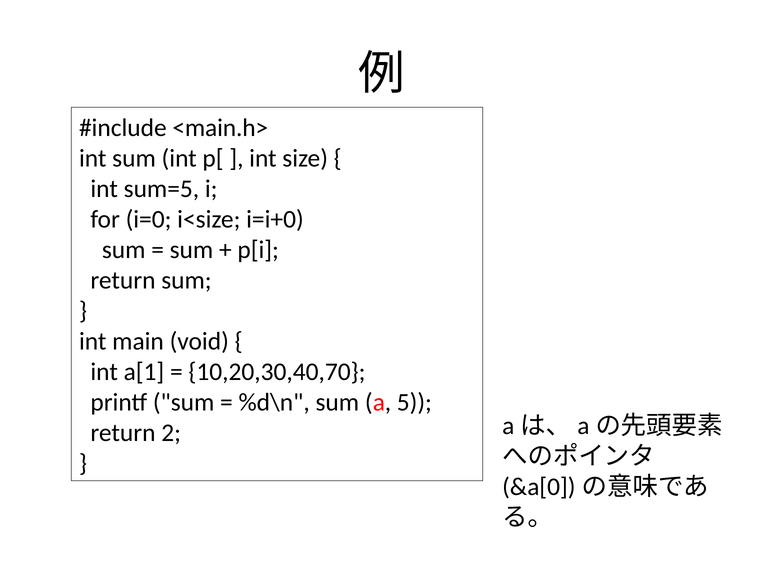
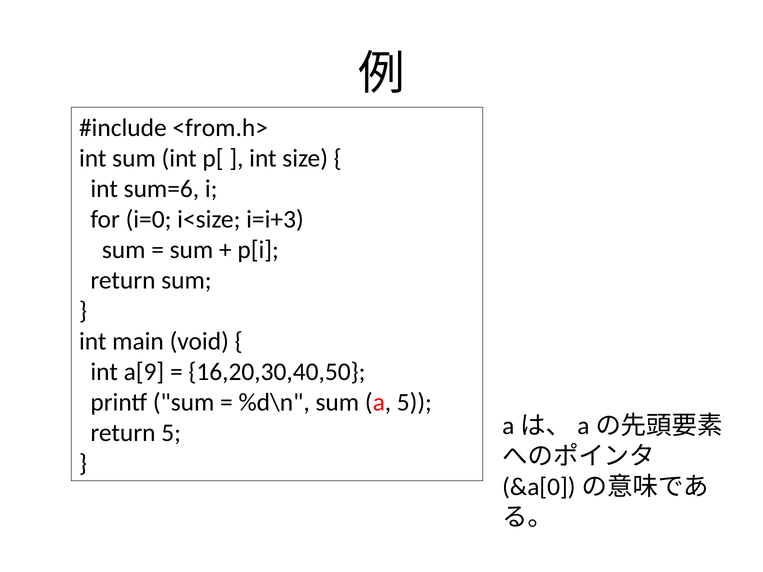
<main.h>: <main.h> -> <from.h>
sum=5: sum=5 -> sum=6
i=i+0: i=i+0 -> i=i+3
a[1: a[1 -> a[9
10,20,30,40,70: 10,20,30,40,70 -> 16,20,30,40,50
return 2: 2 -> 5
